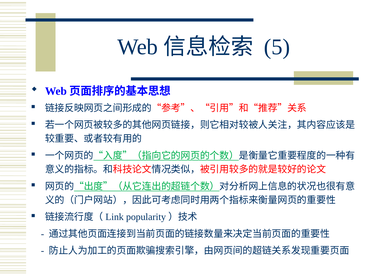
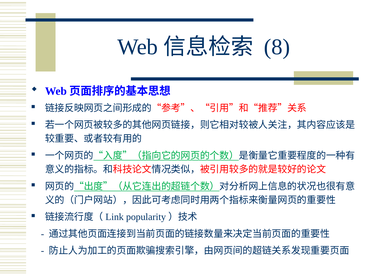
5: 5 -> 8
